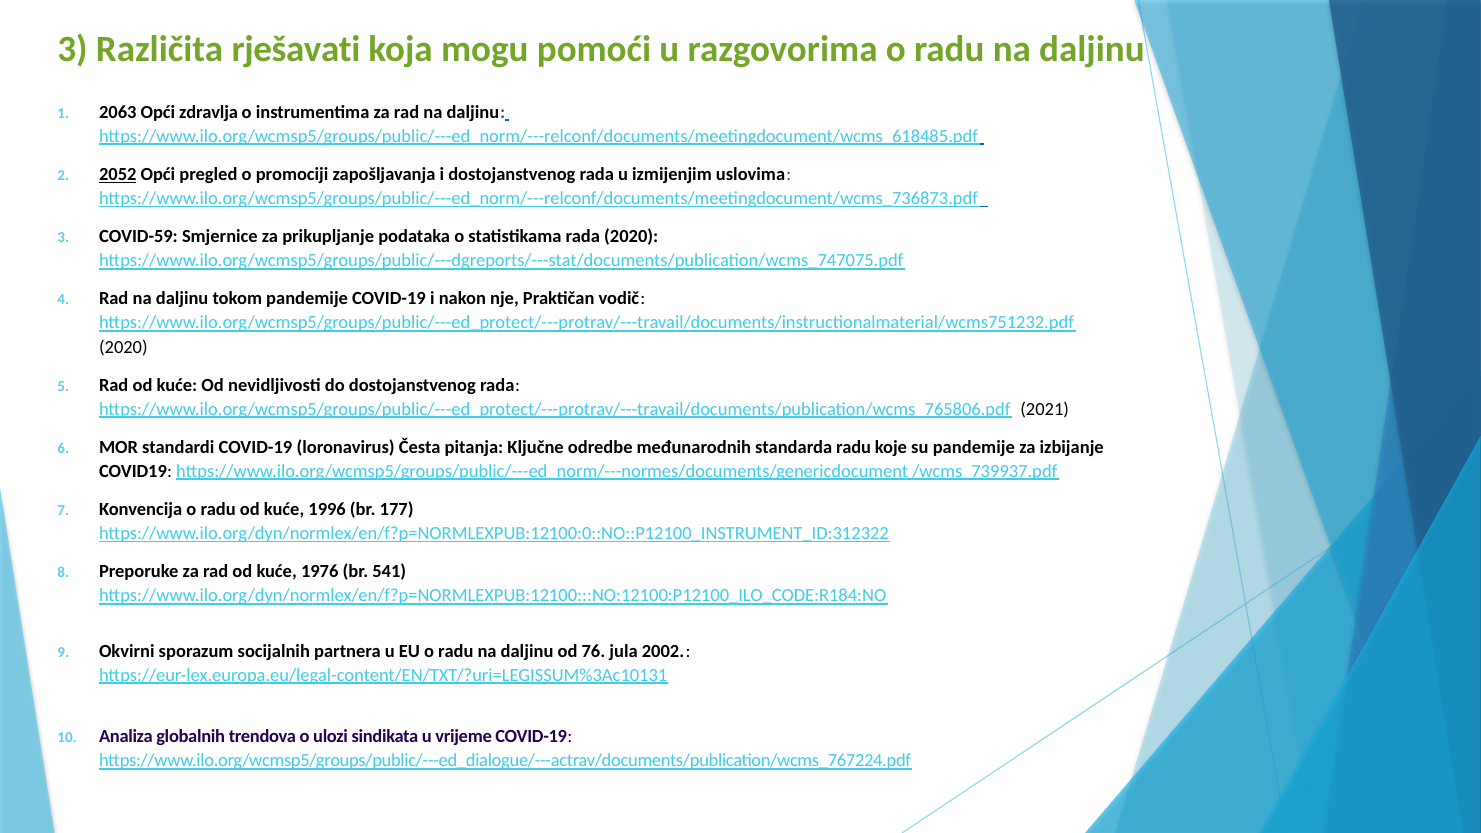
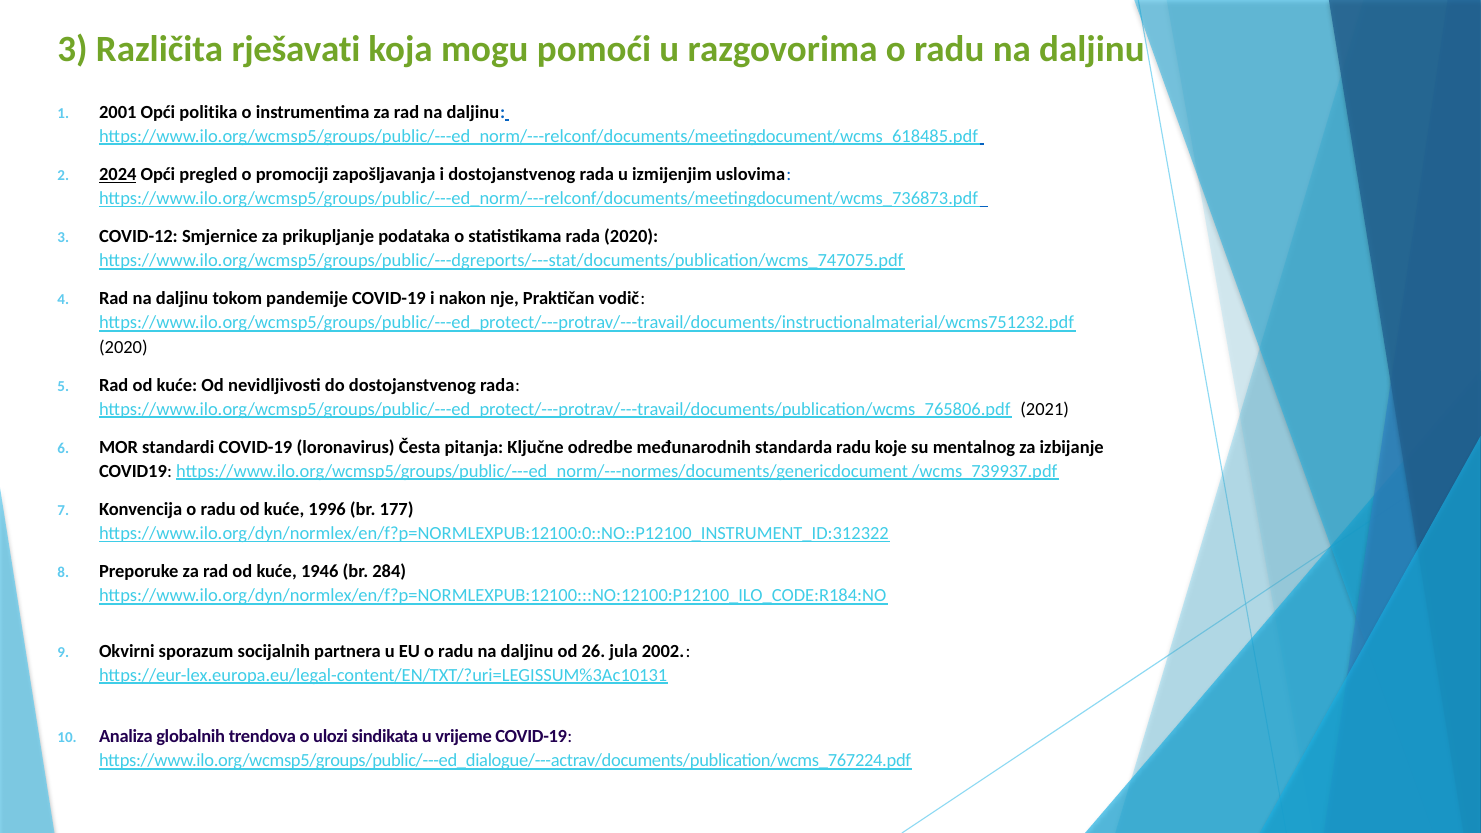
2063: 2063 -> 2001
zdravlja: zdravlja -> politika
2052: 2052 -> 2024
COVID-59: COVID-59 -> COVID-12
su pandemije: pandemije -> mentalnog
1976: 1976 -> 1946
541: 541 -> 284
76: 76 -> 26
